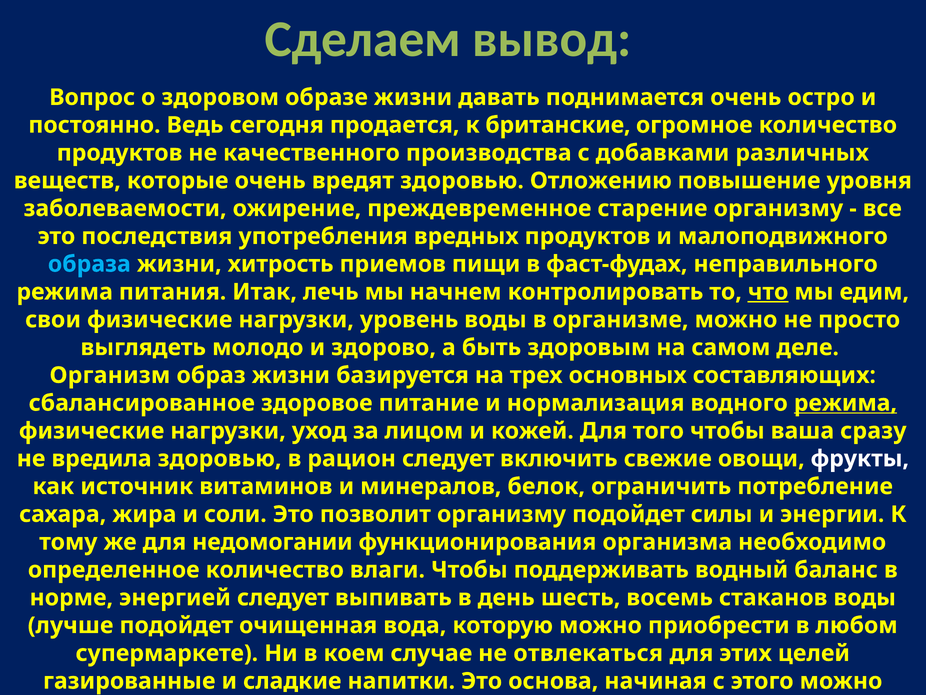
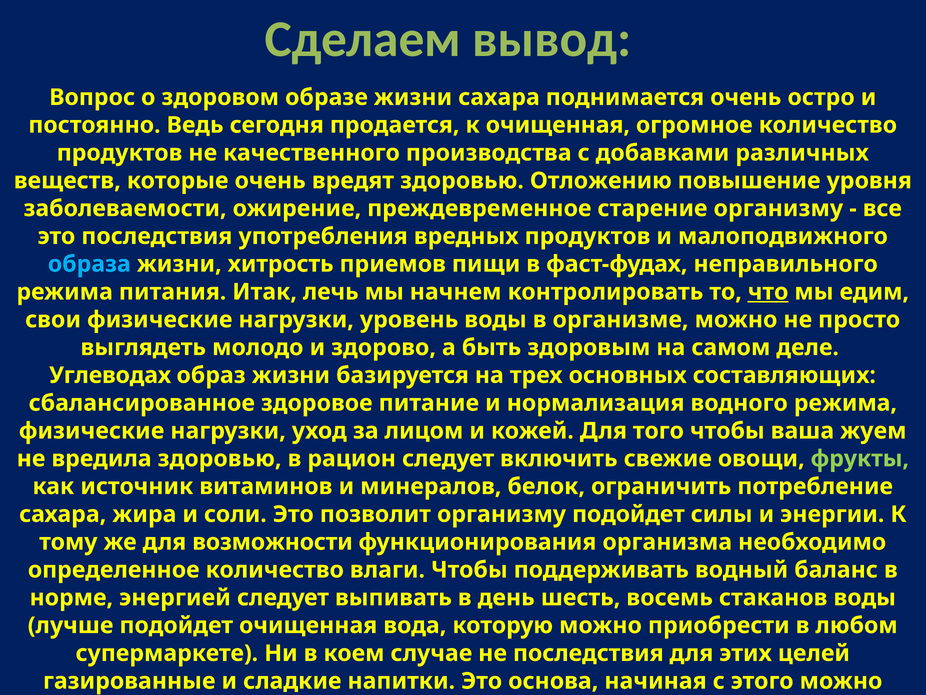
жизни давать: давать -> сахара
к британские: британские -> очищенная
Организм: Организм -> Углеводах
режима at (845, 403) underline: present -> none
сразу: сразу -> жуем
фрукты colour: white -> light green
недомогании: недомогании -> возможности
не отвлекаться: отвлекаться -> последствия
